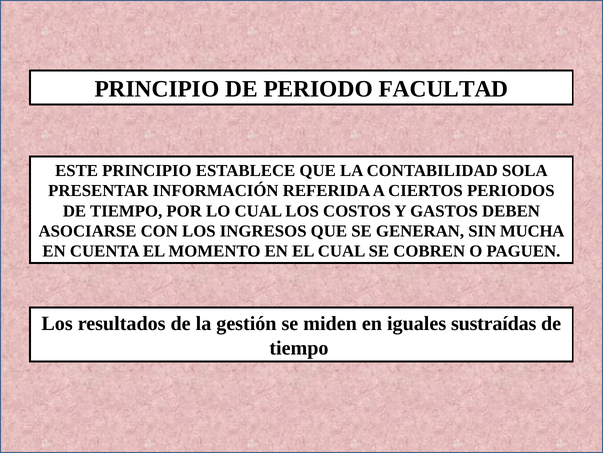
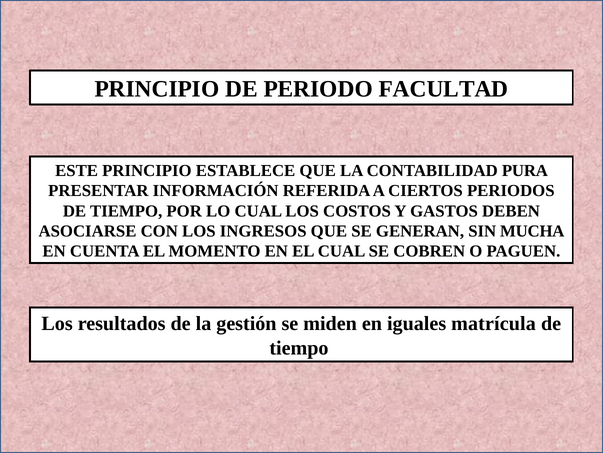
SOLA: SOLA -> PURA
sustraídas: sustraídas -> matrícula
